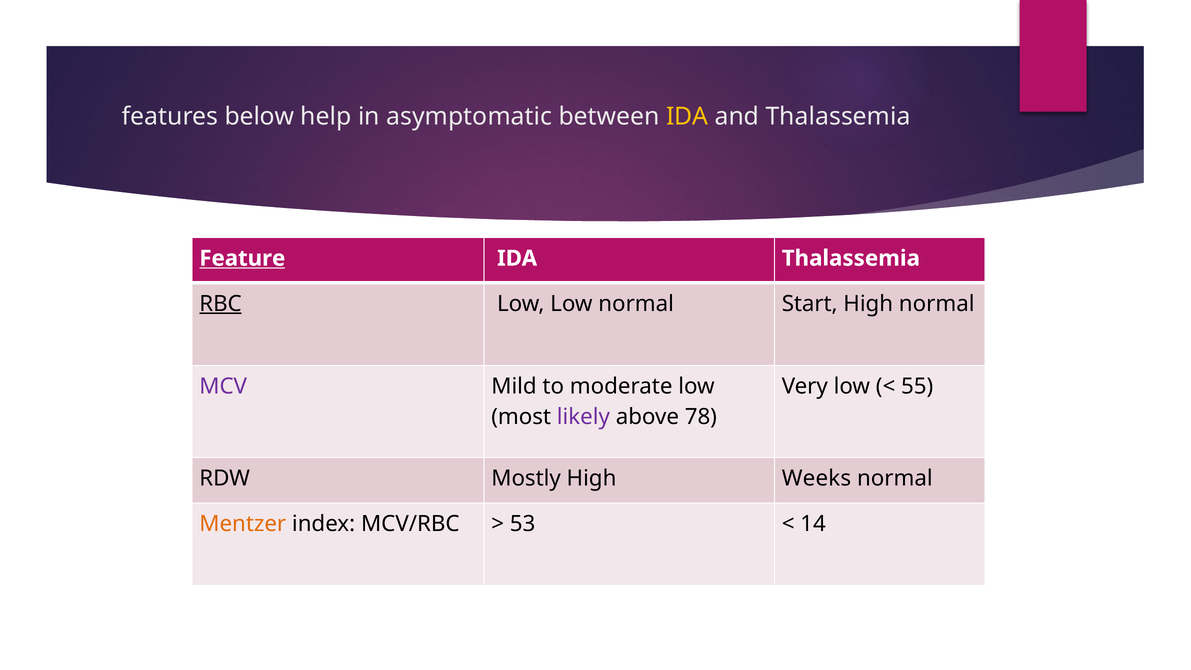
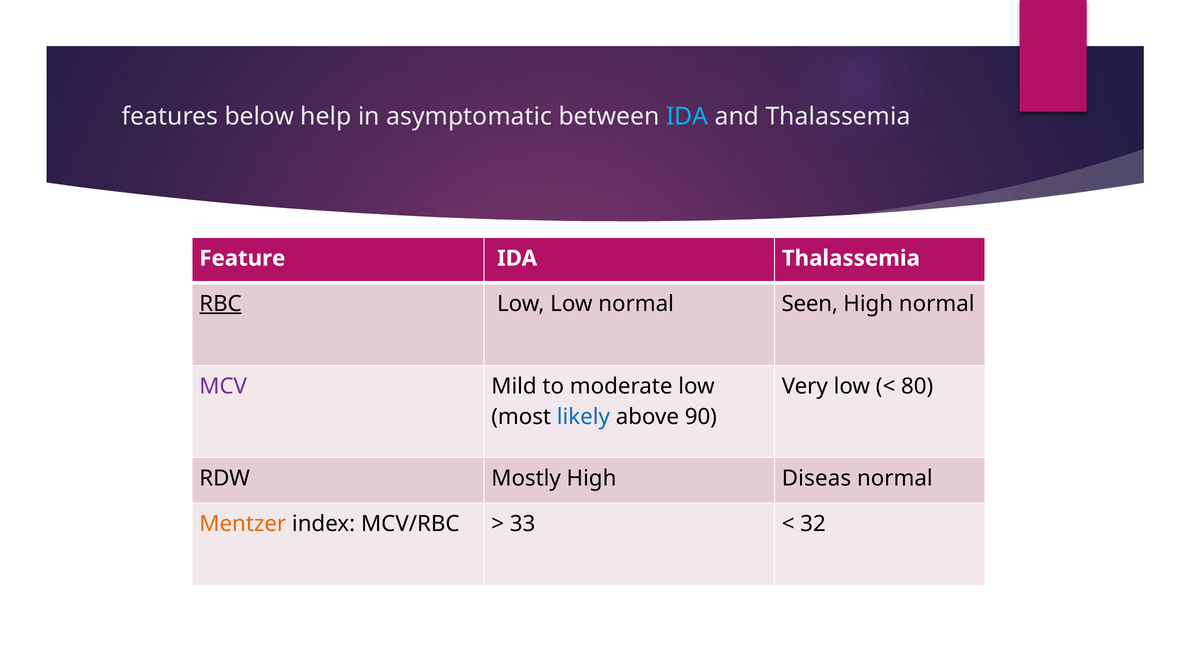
IDA at (687, 116) colour: yellow -> light blue
Feature underline: present -> none
Start: Start -> Seen
55: 55 -> 80
likely colour: purple -> blue
78: 78 -> 90
Weeks: Weeks -> Diseas
53: 53 -> 33
14: 14 -> 32
